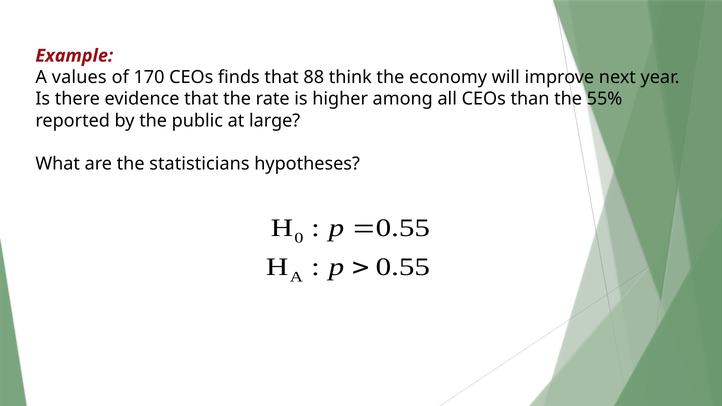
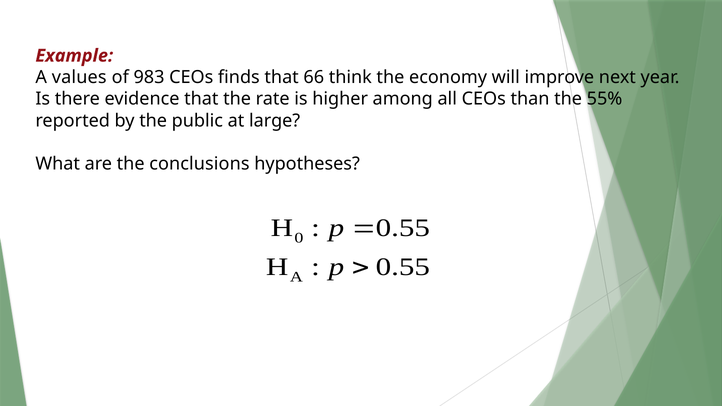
170: 170 -> 983
88: 88 -> 66
statisticians: statisticians -> conclusions
